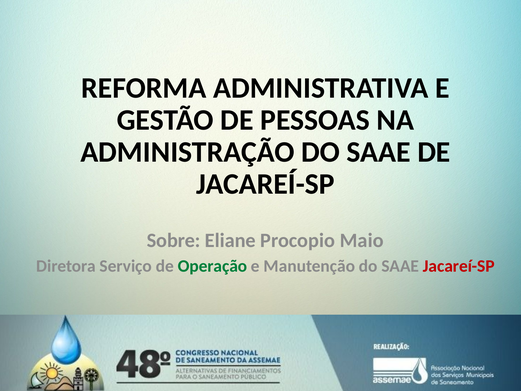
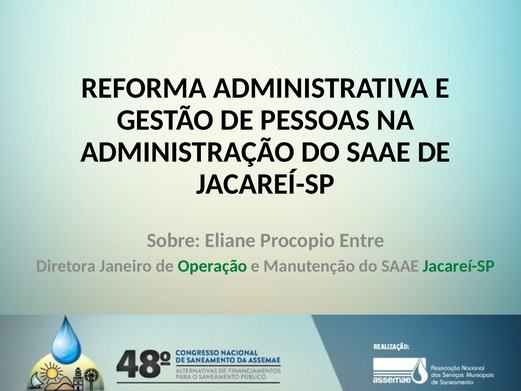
Maio: Maio -> Entre
Serviço: Serviço -> Janeiro
Jacareí-SP at (459, 266) colour: red -> green
